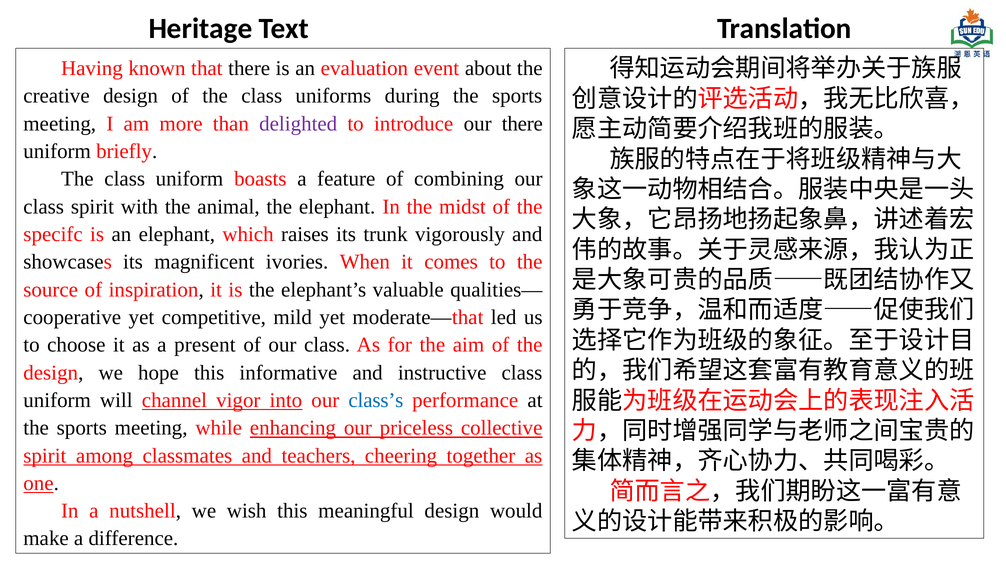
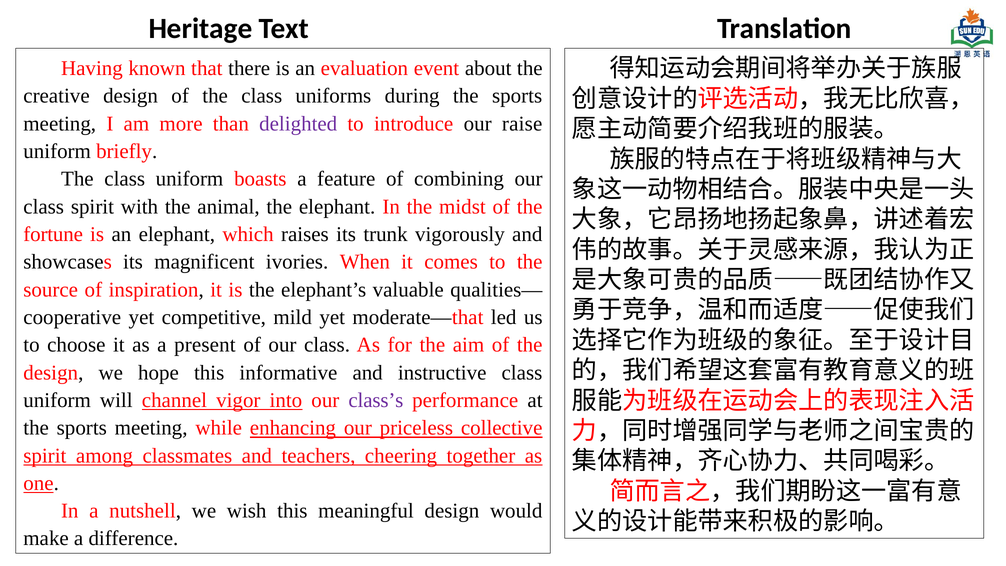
our there: there -> raise
specifc: specifc -> fortune
class’s colour: blue -> purple
